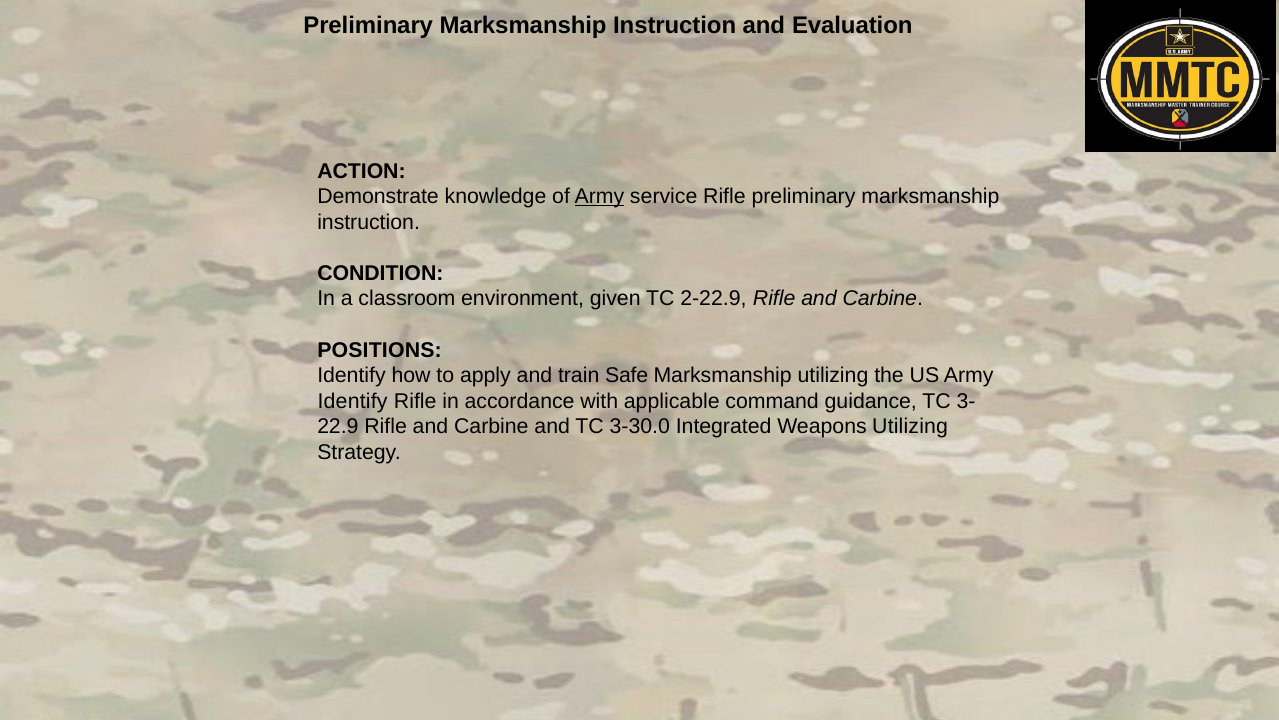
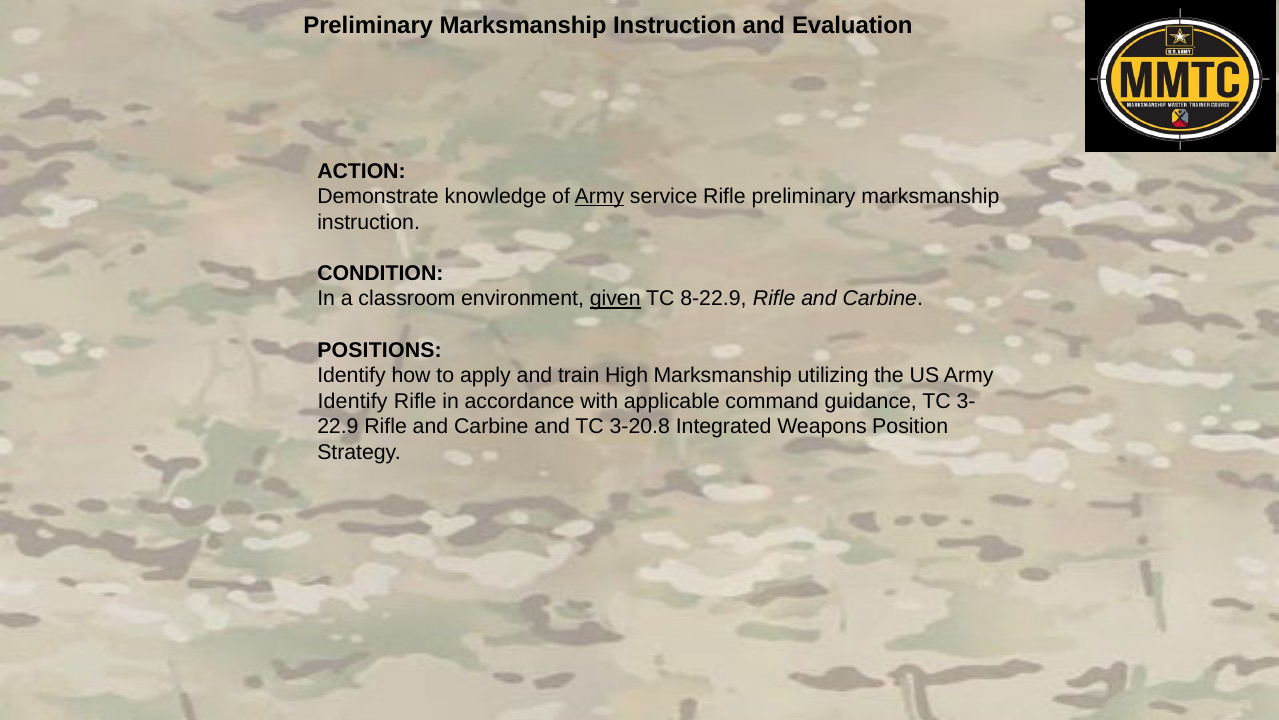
given underline: none -> present
2-22.9: 2-22.9 -> 8-22.9
Safe: Safe -> High
3-30.0: 3-30.0 -> 3-20.8
Weapons Utilizing: Utilizing -> Position
